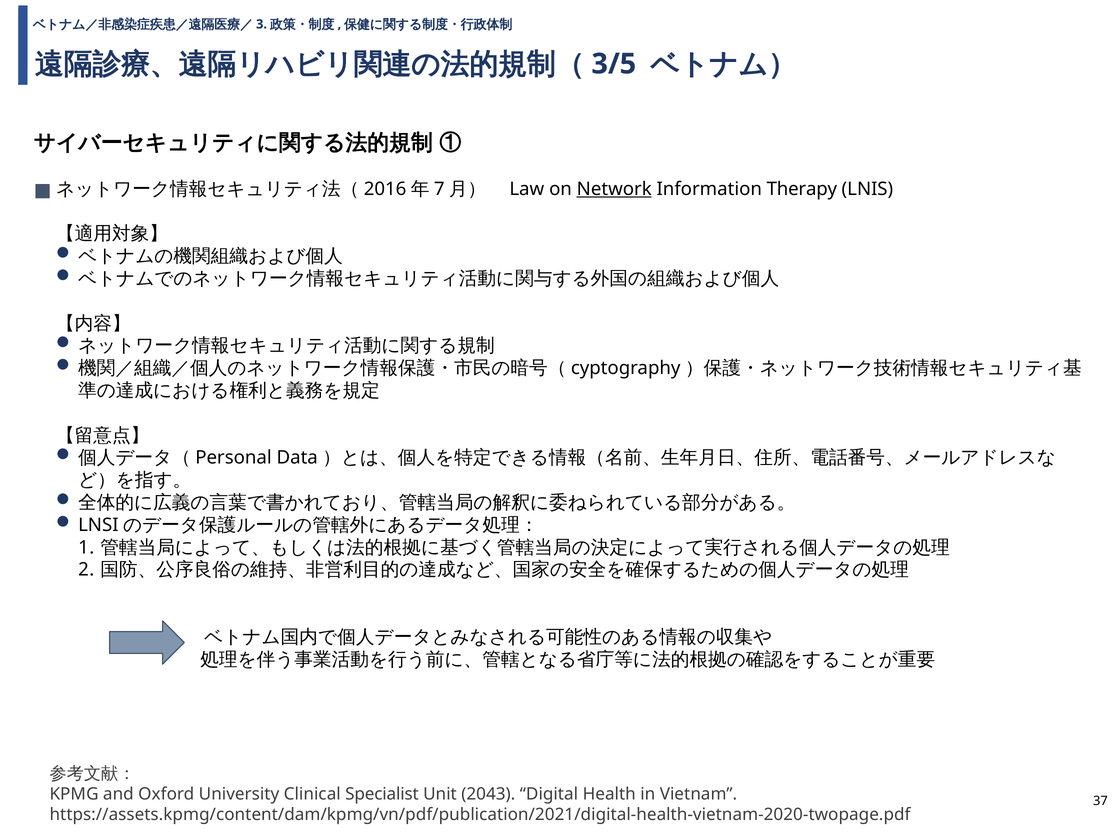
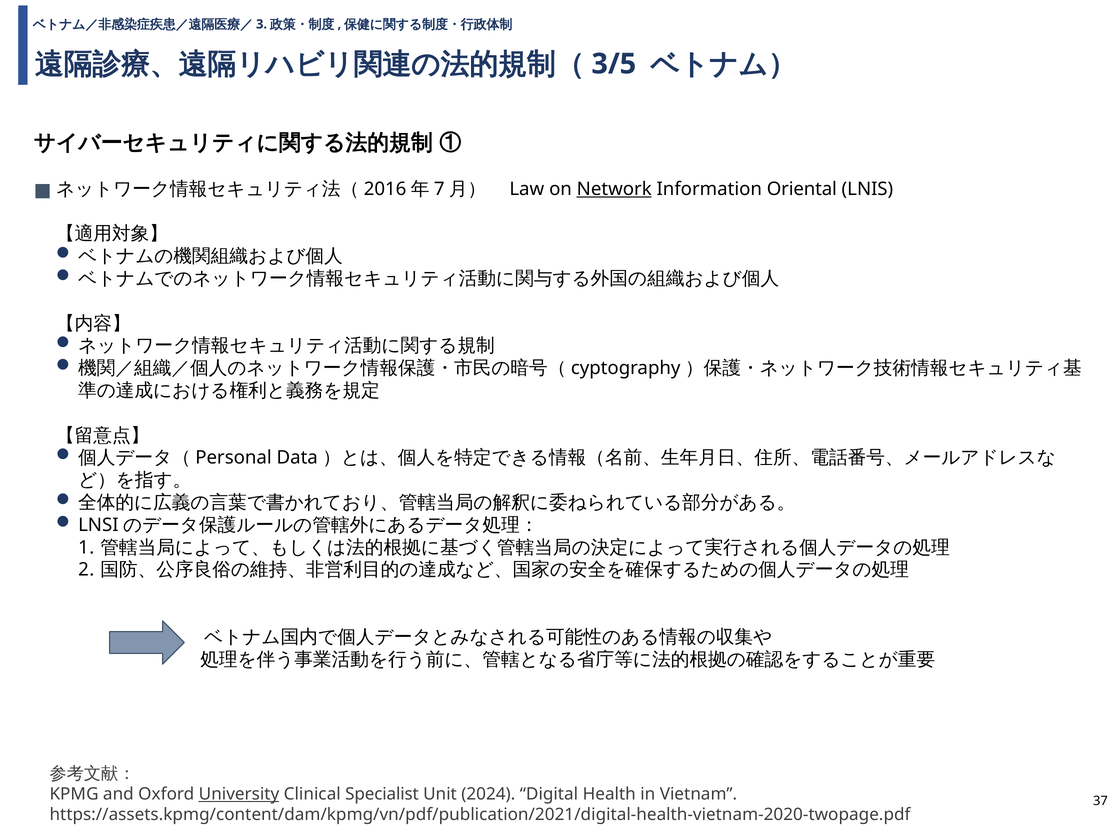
Therapy: Therapy -> Oriental
University underline: none -> present
2043: 2043 -> 2024
